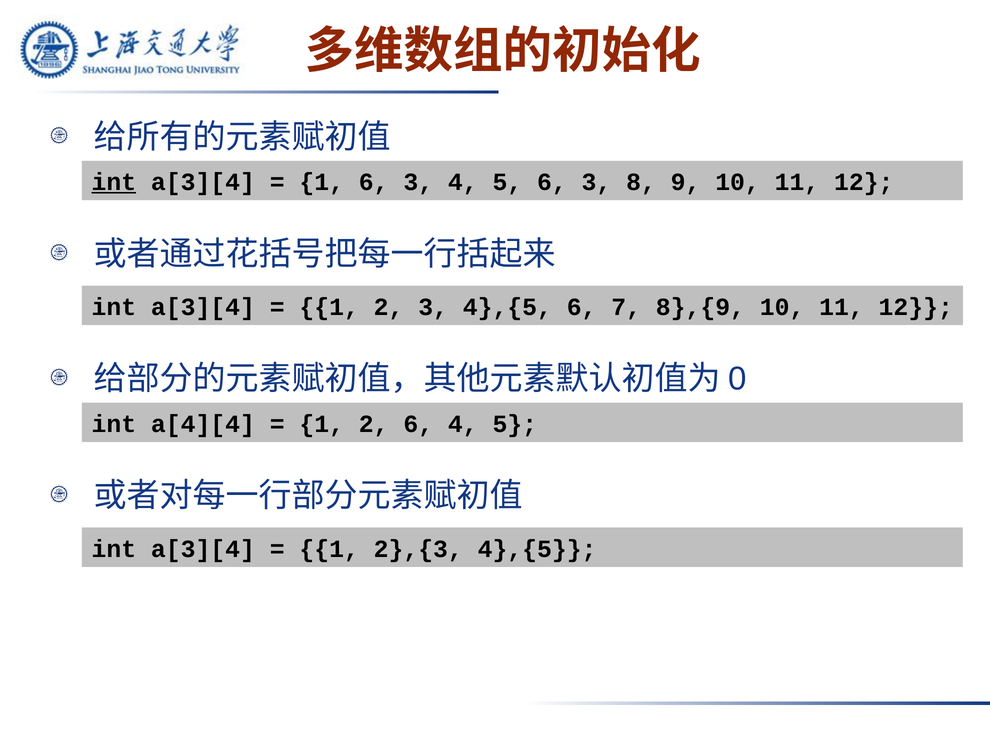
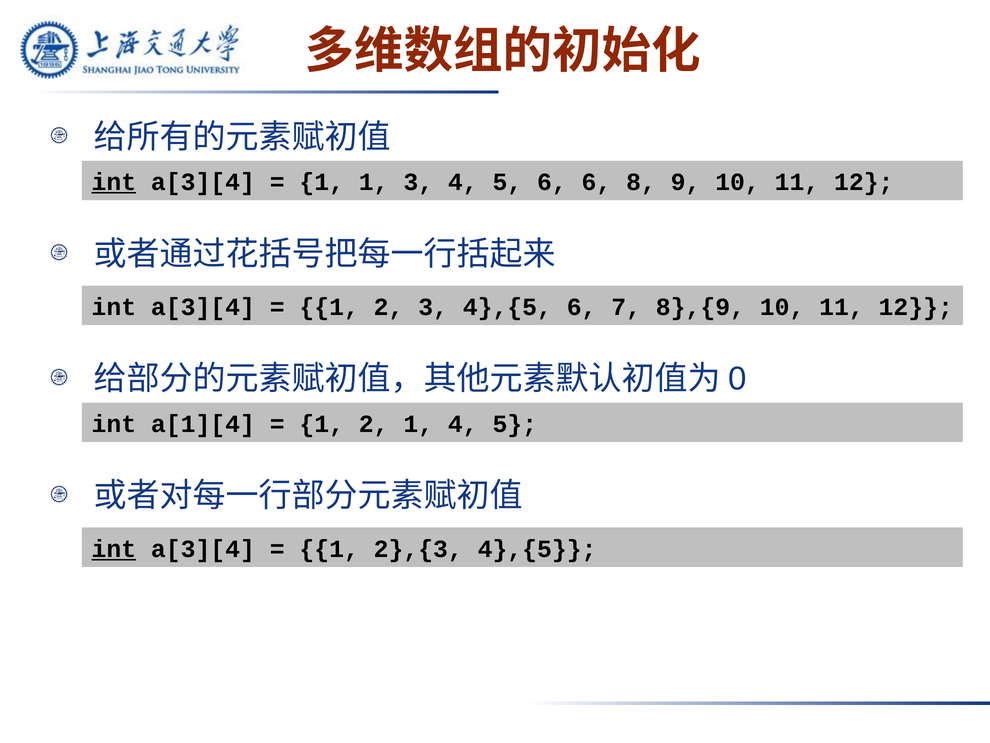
1 6: 6 -> 1
5 6 3: 3 -> 6
a[4][4: a[4][4 -> a[1][4
2 6: 6 -> 1
int at (114, 549) underline: none -> present
